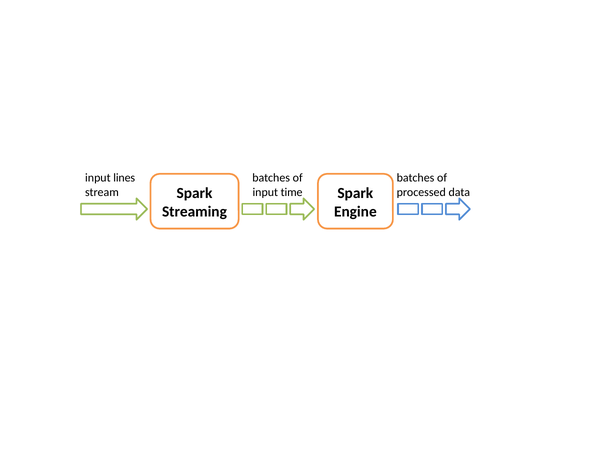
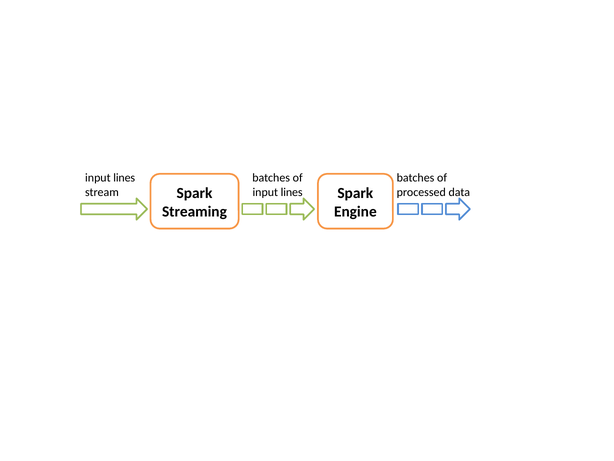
time at (292, 192): time -> lines
